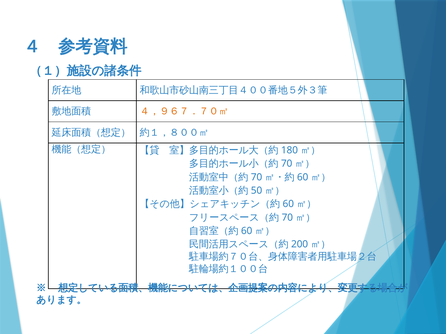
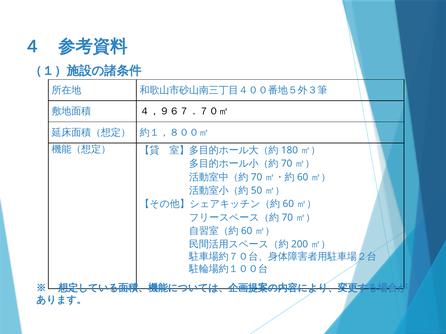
４，９６７．７０㎡ colour: orange -> black
